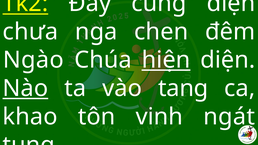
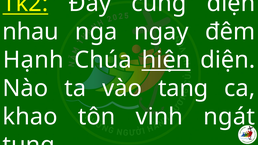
chưa: chưa -> nhau
chen: chen -> ngay
Ngào: Ngào -> Hạnh
Nào underline: present -> none
